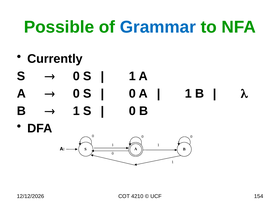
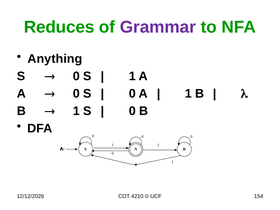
Possible: Possible -> Reduces
Grammar colour: blue -> purple
Currently: Currently -> Anything
